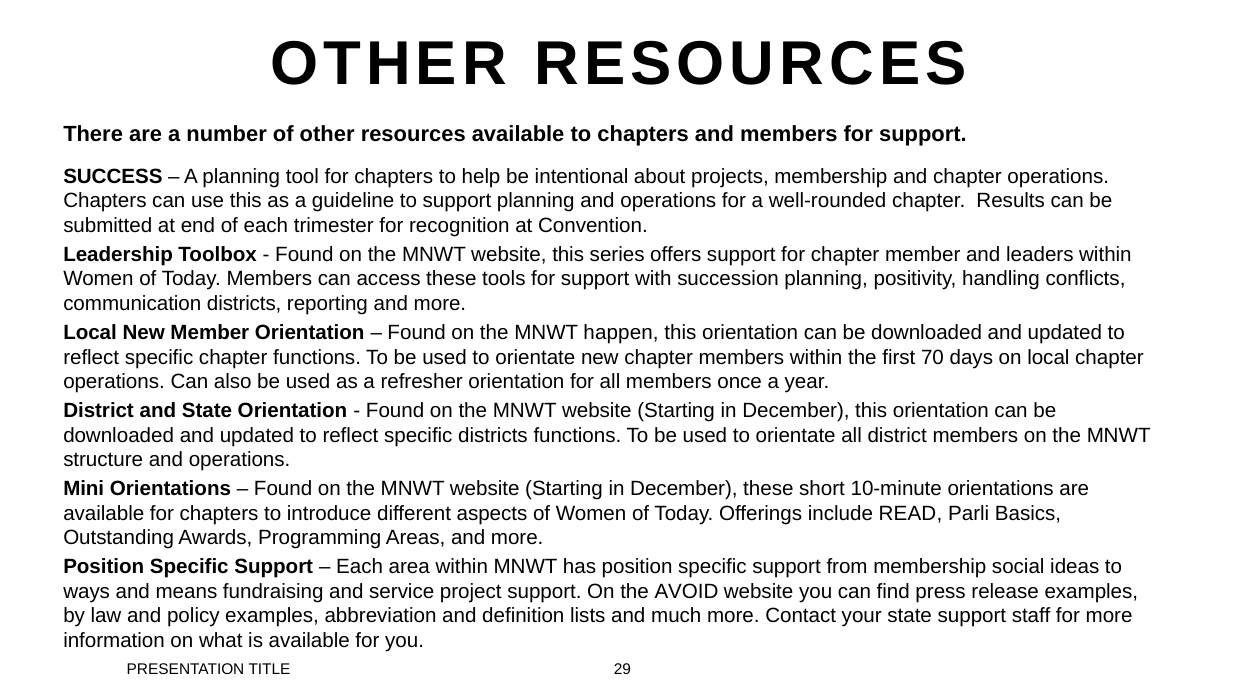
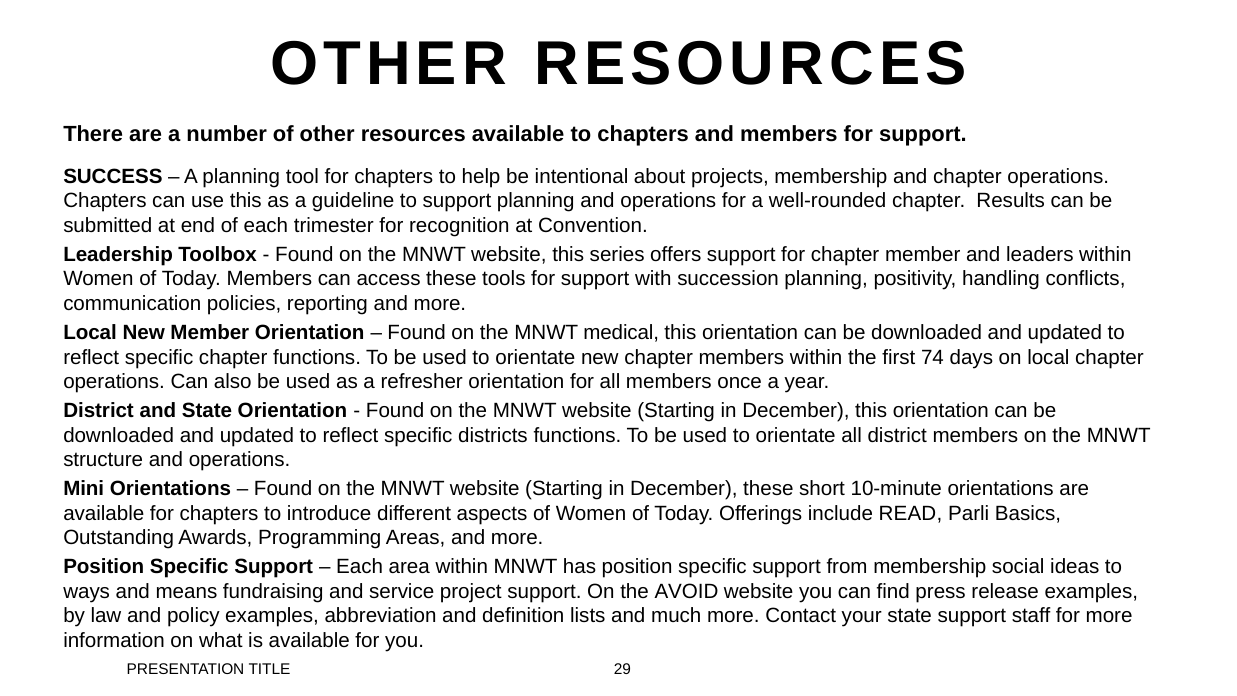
communication districts: districts -> policies
happen: happen -> medical
70: 70 -> 74
